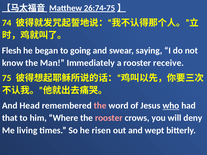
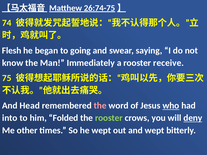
that: that -> into
Where: Where -> Folded
rooster at (109, 118) colour: pink -> light green
deny underline: none -> present
living: living -> other
he risen: risen -> wept
